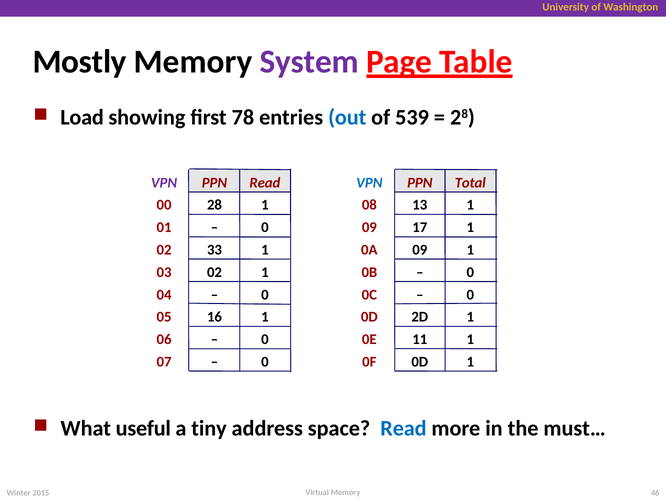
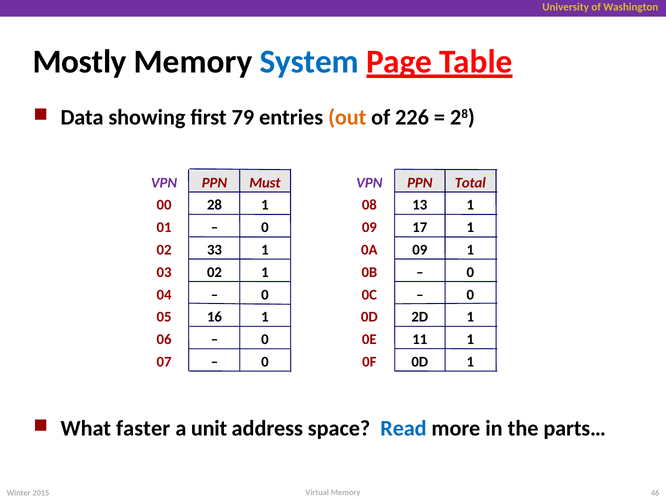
System colour: purple -> blue
Load: Load -> Data
78: 78 -> 79
out colour: blue -> orange
539: 539 -> 226
Read at (265, 183): Read -> Must
VPN at (369, 183) colour: blue -> purple
useful: useful -> faster
tiny: tiny -> unit
must…: must… -> parts…
